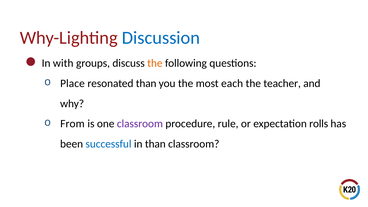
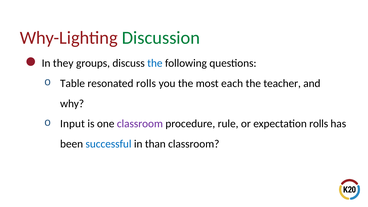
Discussion colour: blue -> green
with: with -> they
the at (155, 63) colour: orange -> blue
Place: Place -> Table
resonated than: than -> rolls
From: From -> Input
